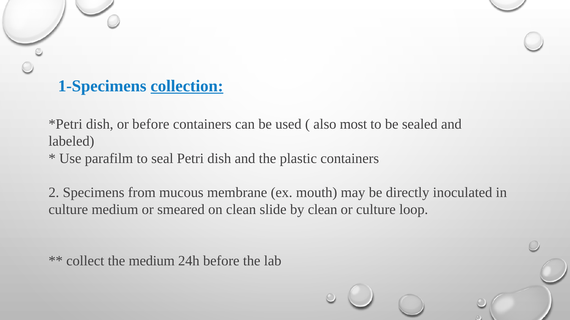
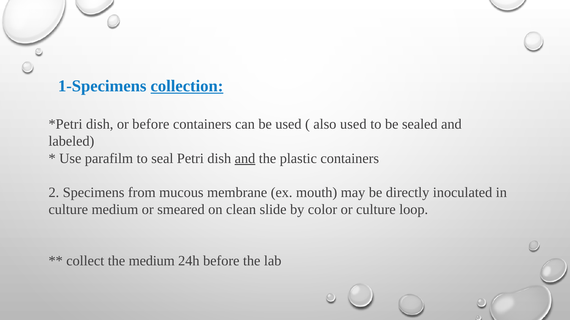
also most: most -> used
and at (245, 159) underline: none -> present
by clean: clean -> color
